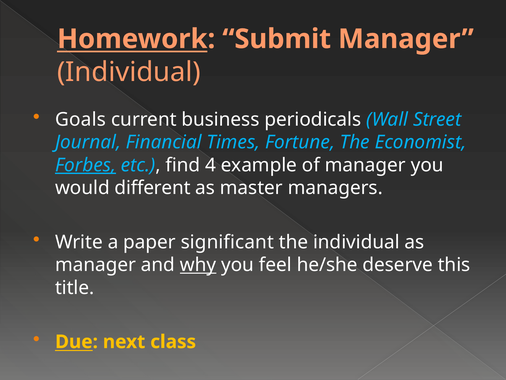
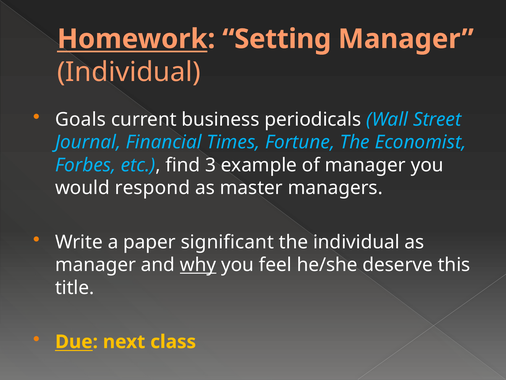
Submit: Submit -> Setting
Forbes underline: present -> none
4: 4 -> 3
different: different -> respond
